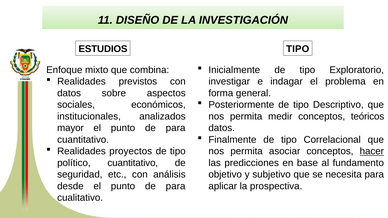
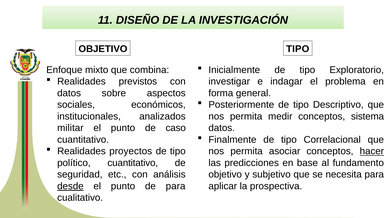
ESTUDIOS at (103, 49): ESTUDIOS -> OBJETIVO
teóricos: teóricos -> sistema
mayor: mayor -> militar
para at (176, 128): para -> caso
desde underline: none -> present
